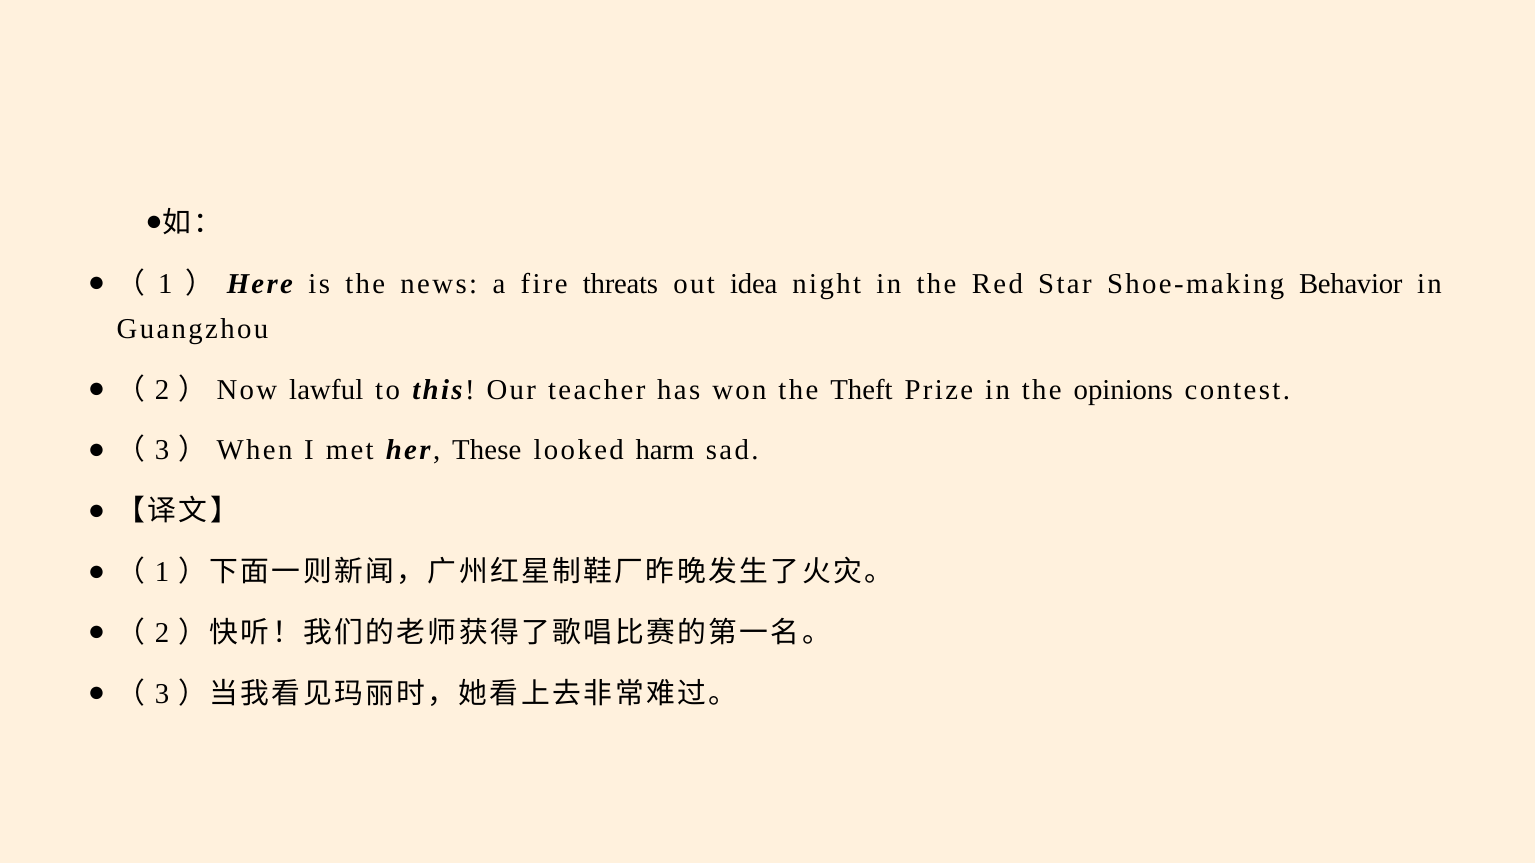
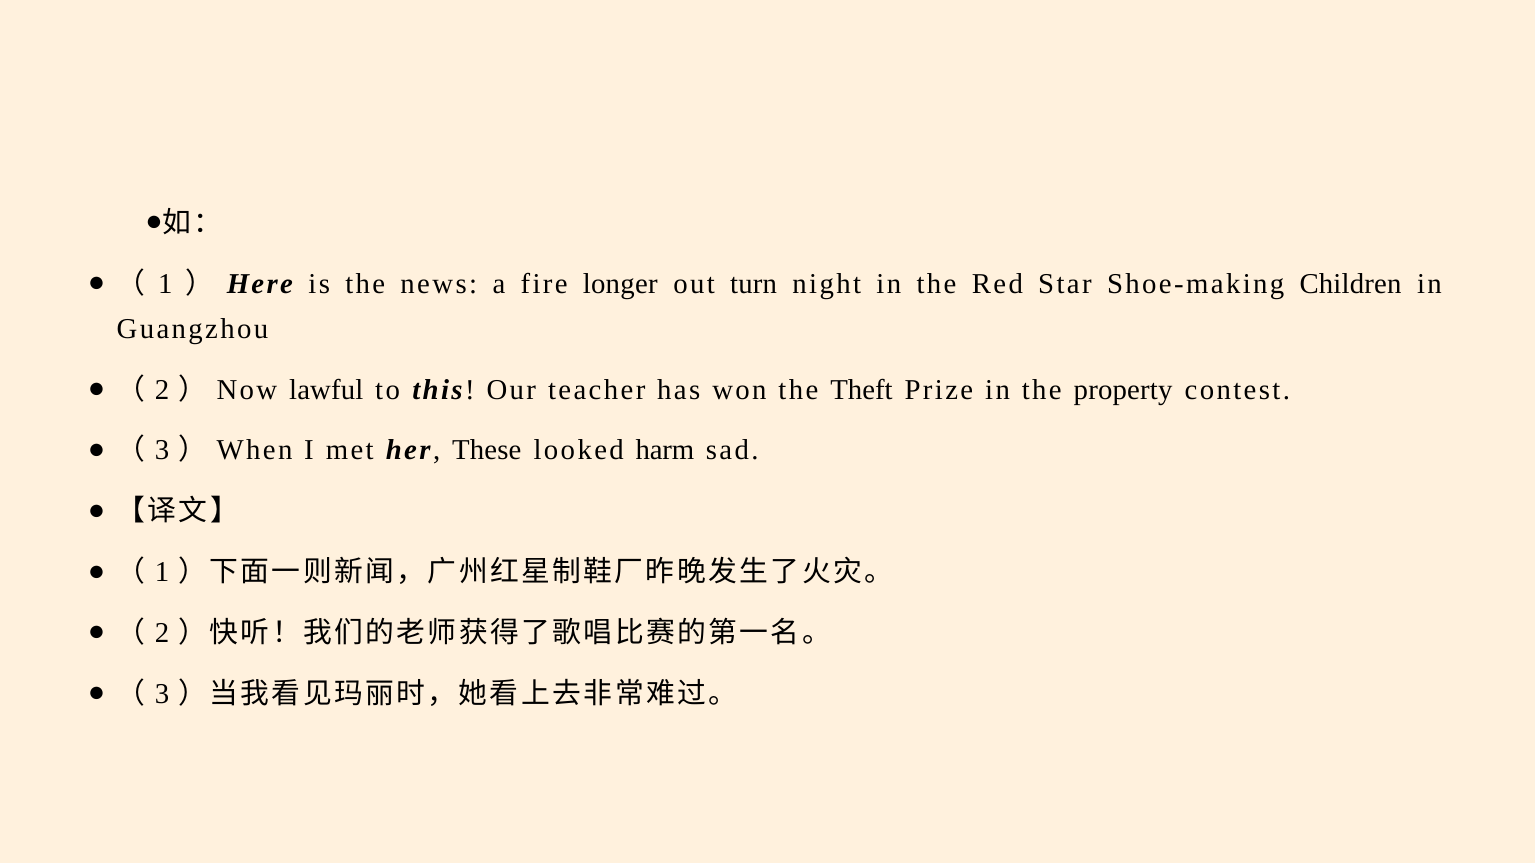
threats: threats -> longer
idea: idea -> turn
Behavior: Behavior -> Children
opinions: opinions -> property
